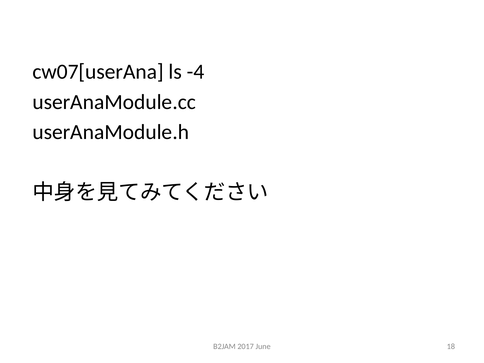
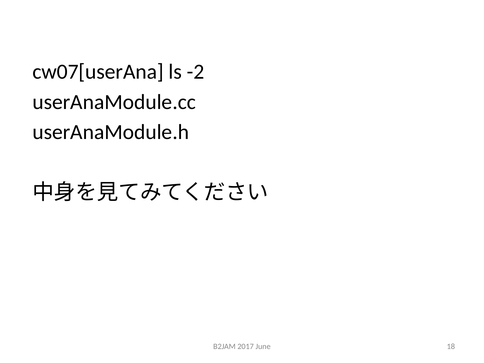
-4: -4 -> -2
